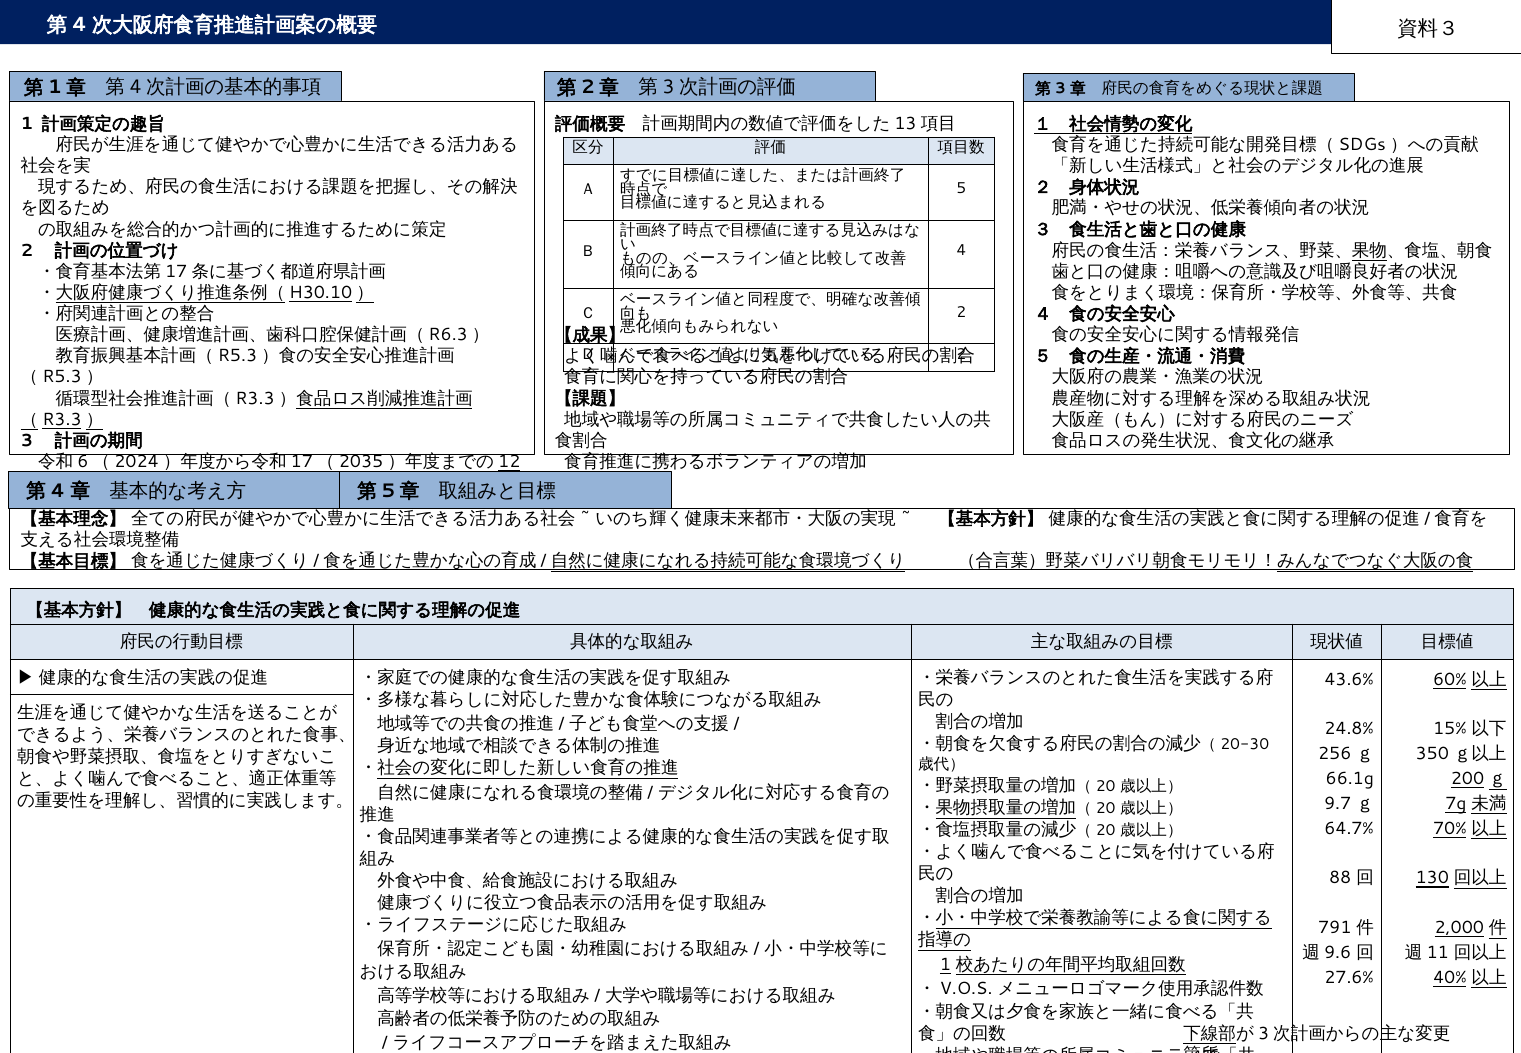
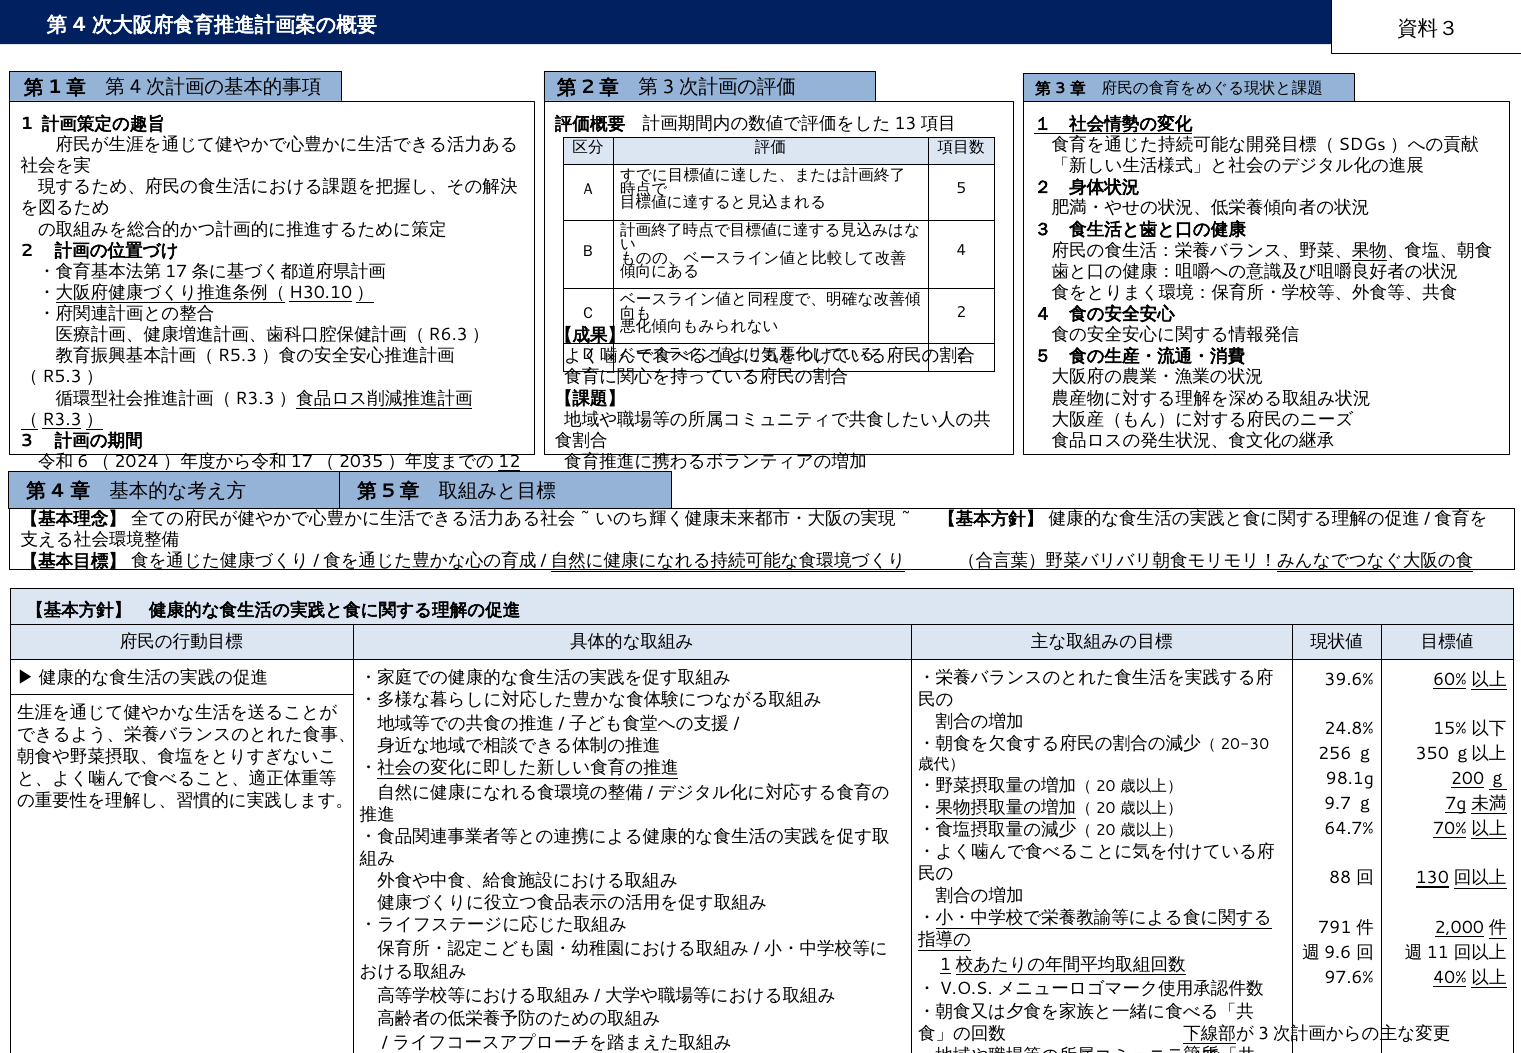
43.6%: 43.6% -> 39.6%
66.1g: 66.1g -> 98.1g
27.6%: 27.6% -> 97.6%
